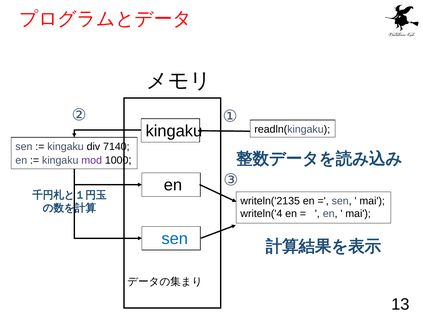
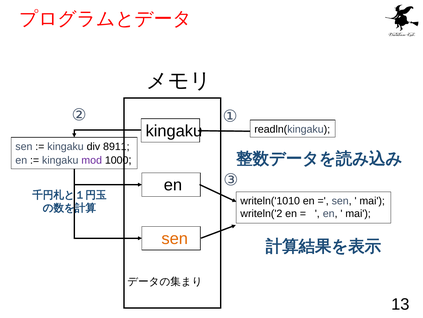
7140: 7140 -> 8911
writeln('2135: writeln('2135 -> writeln('1010
writeln('4: writeln('4 -> writeln('2
sen at (175, 238) colour: blue -> orange
